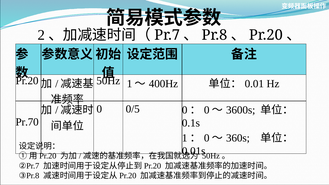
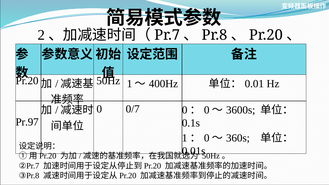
0/5: 0/5 -> 0/7
Pr.70: Pr.70 -> Pr.97
